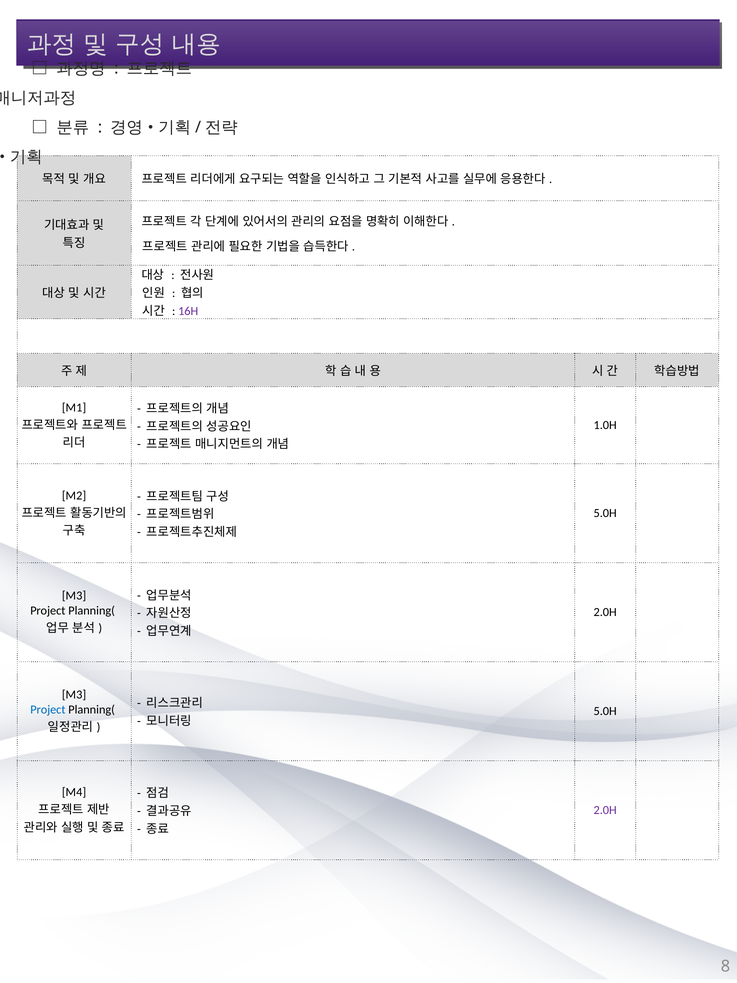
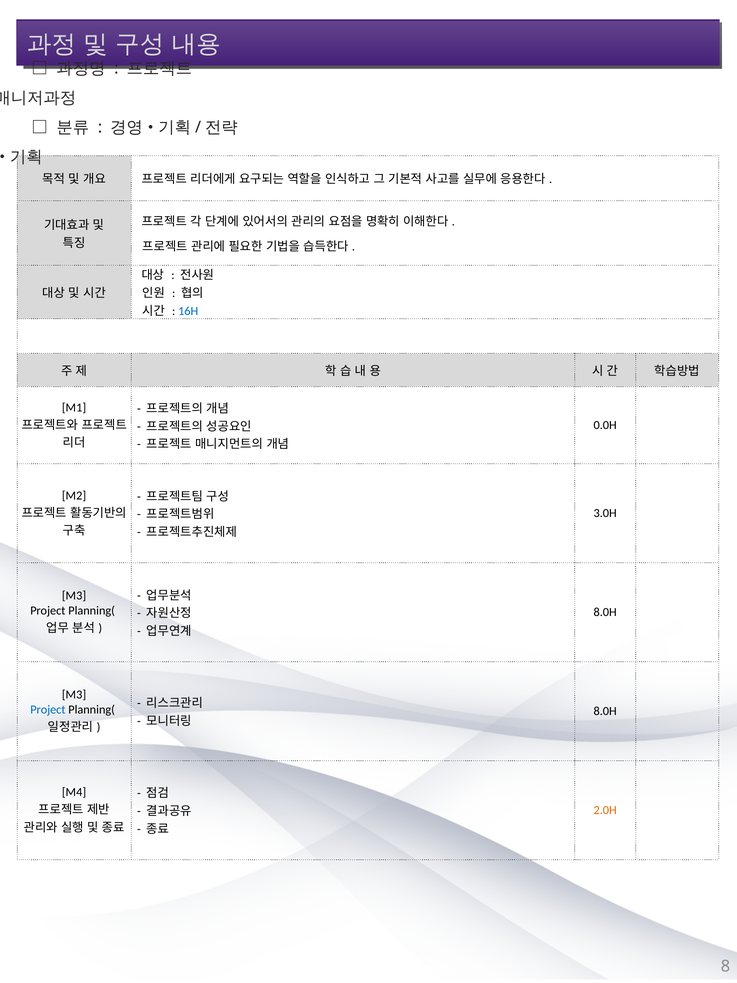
16H colour: purple -> blue
1.0H: 1.0H -> 0.0H
5.0H at (605, 513): 5.0H -> 3.0H
2.0H at (605, 612): 2.0H -> 8.0H
5.0H at (605, 711): 5.0H -> 8.0H
2.0H at (605, 810) colour: purple -> orange
